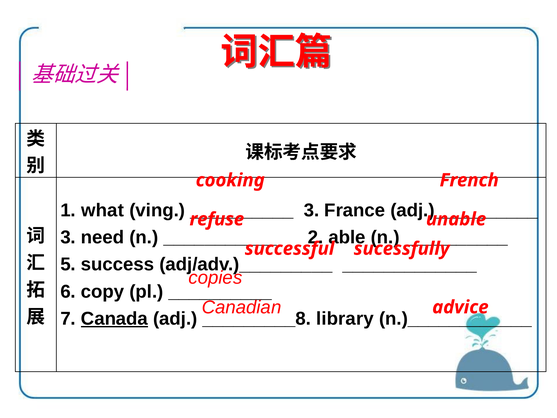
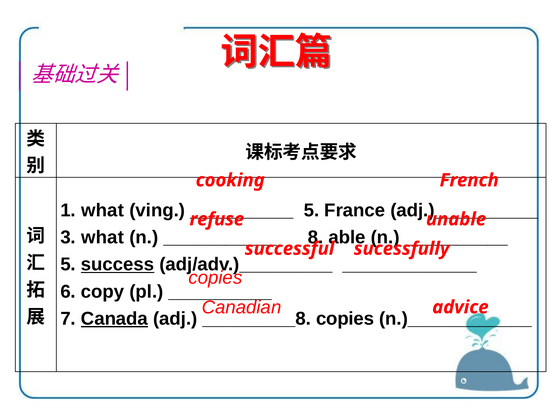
3 at (311, 210): 3 -> 5
3 need: need -> what
2: 2 -> 8
success underline: none -> present
library at (345, 318): library -> copies
